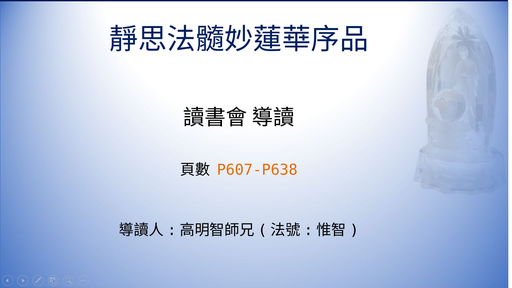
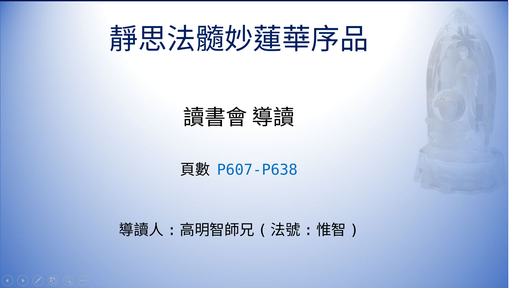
P607-P638 colour: orange -> blue
